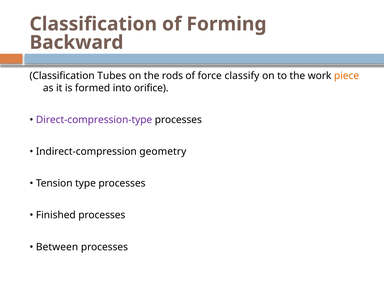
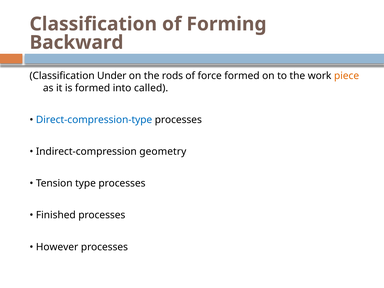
Tubes: Tubes -> Under
force classify: classify -> formed
orifice: orifice -> called
Direct-compression-type colour: purple -> blue
Between: Between -> However
